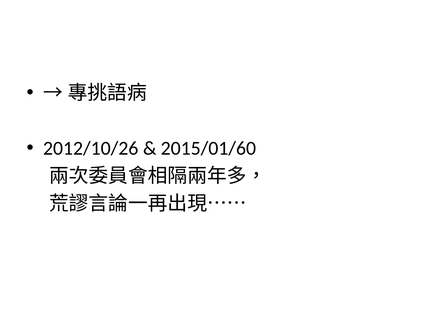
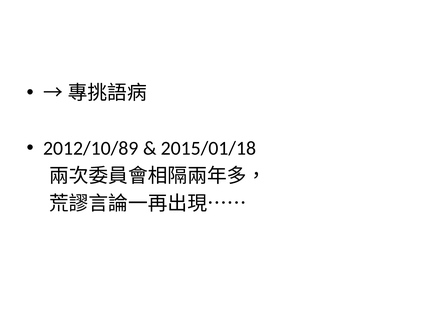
2012/10/26: 2012/10/26 -> 2012/10/89
2015/01/60: 2015/01/60 -> 2015/01/18
